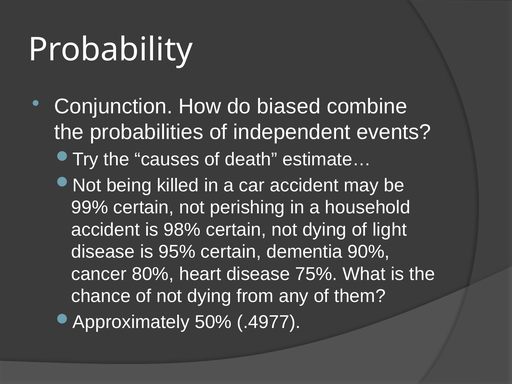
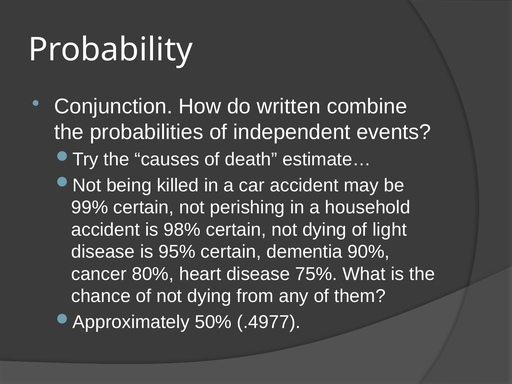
biased: biased -> written
